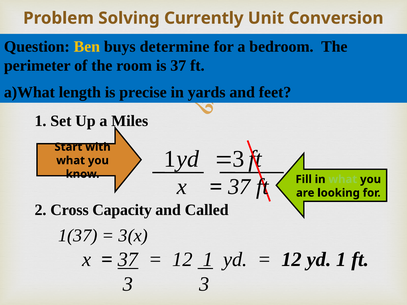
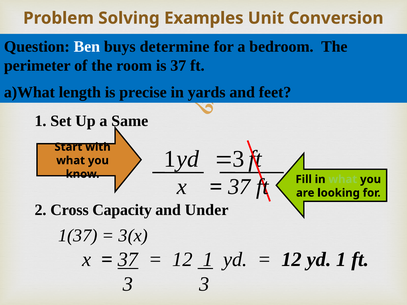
Currently: Currently -> Examples
Ben colour: yellow -> white
Miles: Miles -> Same
Called: Called -> Under
